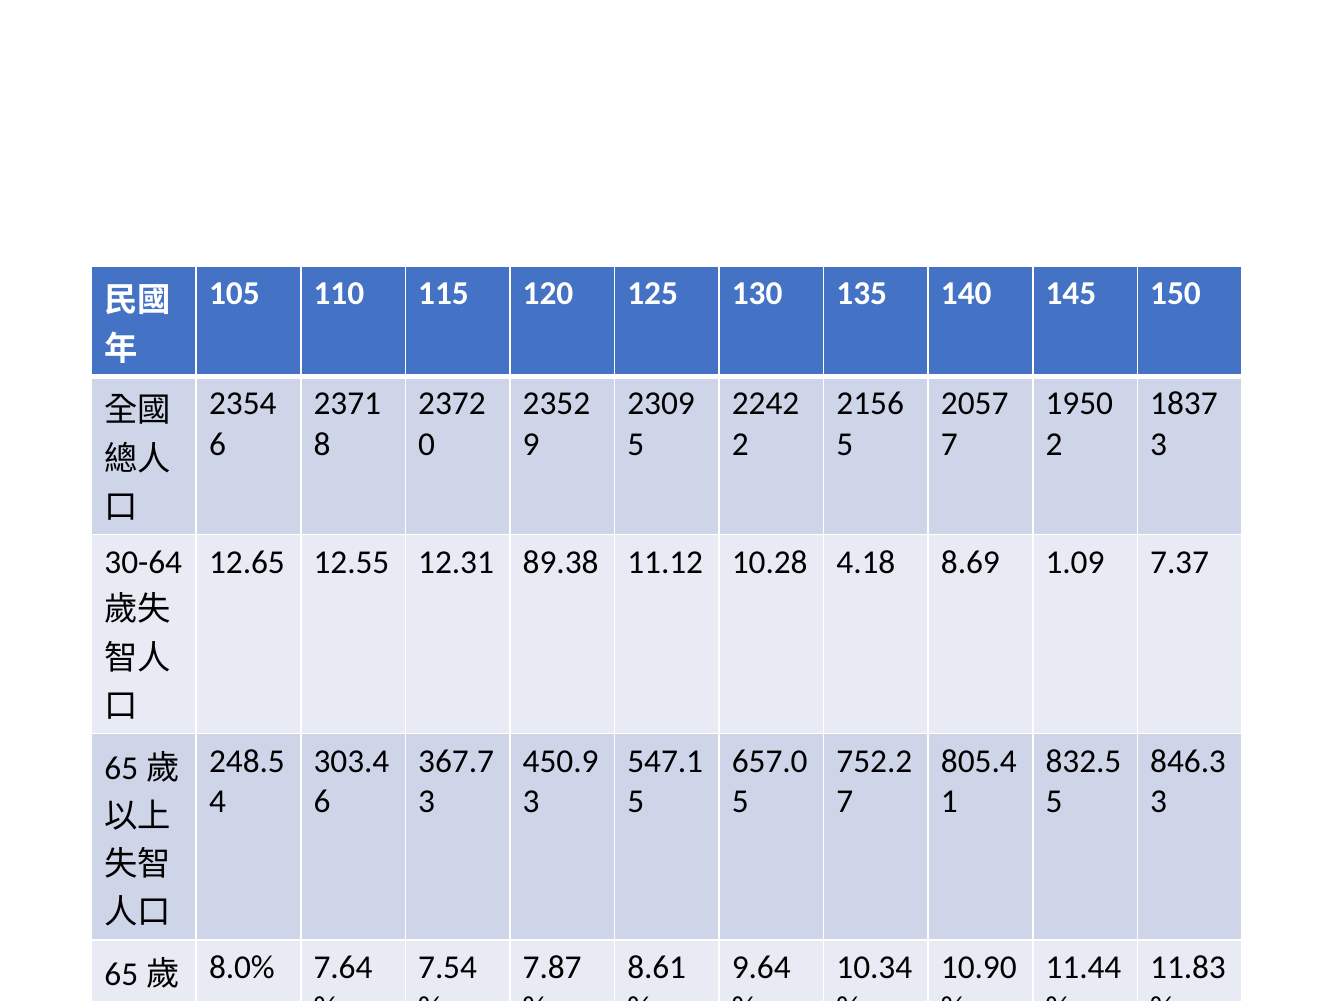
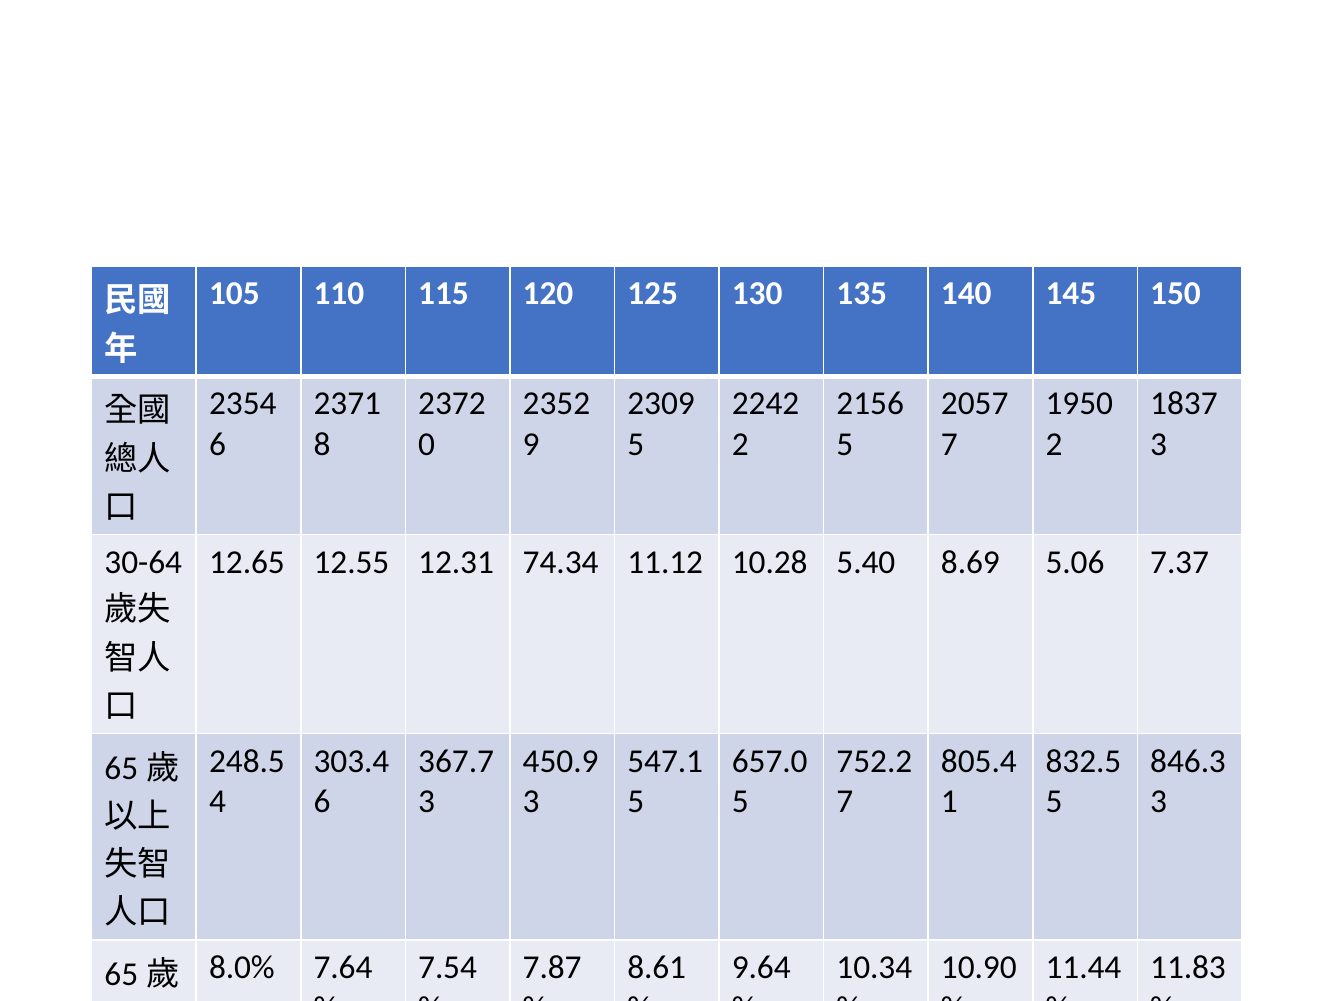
89.38: 89.38 -> 74.34
4.18: 4.18 -> 5.40
1.09: 1.09 -> 5.06
